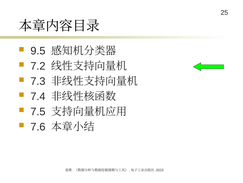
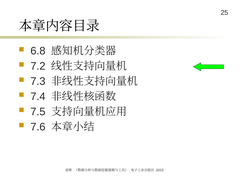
9.5: 9.5 -> 6.8
